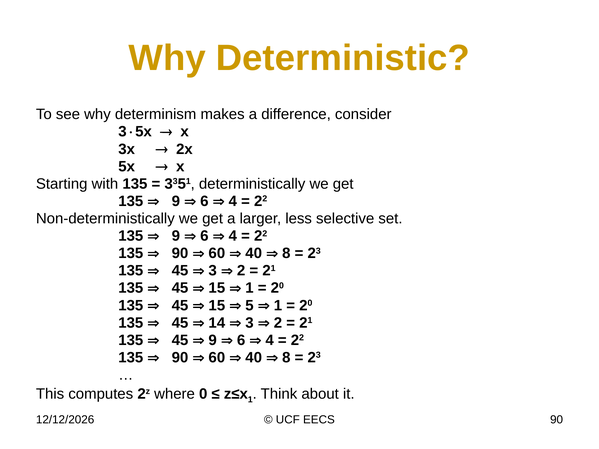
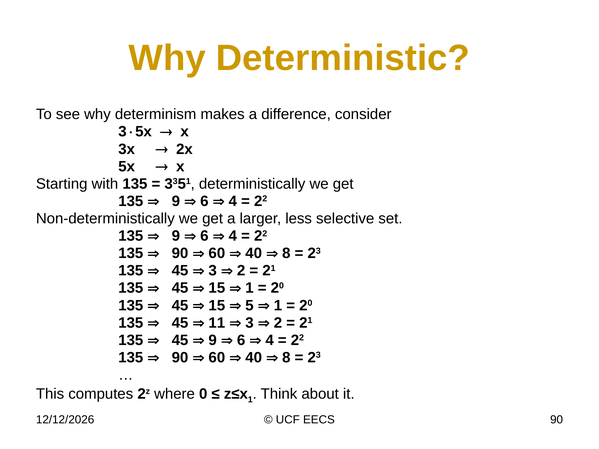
14: 14 -> 11
